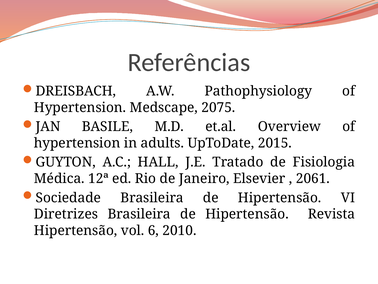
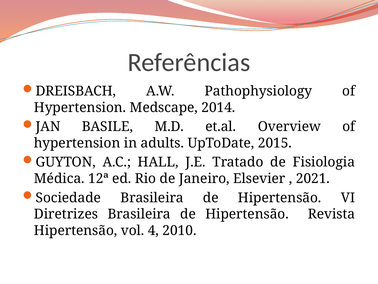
2075: 2075 -> 2014
2061: 2061 -> 2021
6: 6 -> 4
